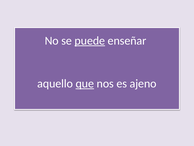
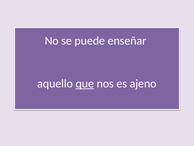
puede underline: present -> none
